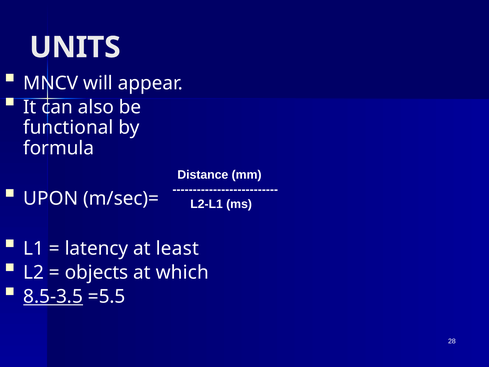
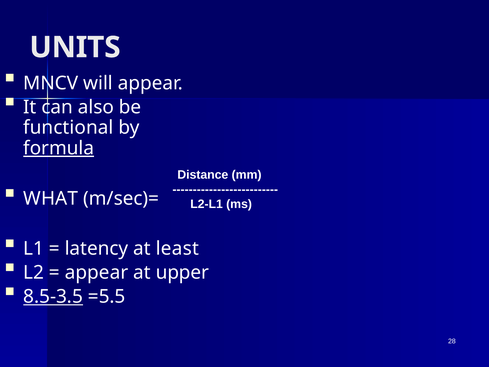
formula underline: none -> present
UPON: UPON -> WHAT
objects at (97, 273): objects -> appear
which: which -> upper
